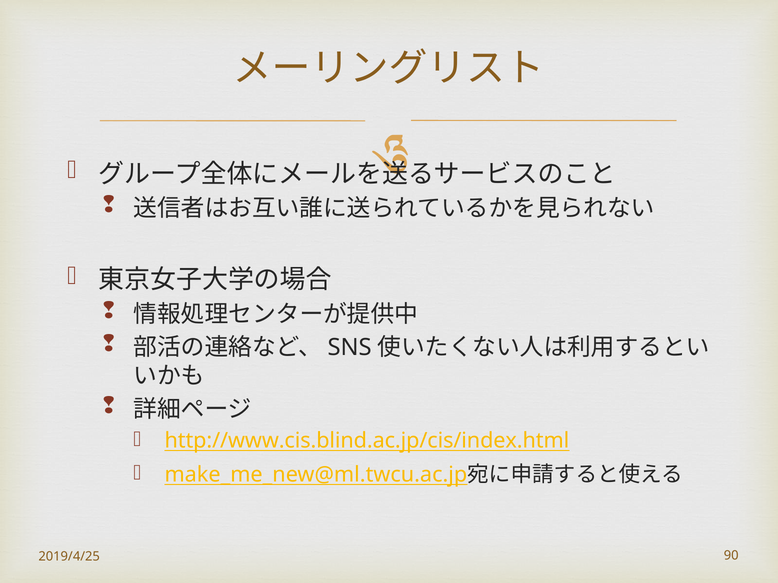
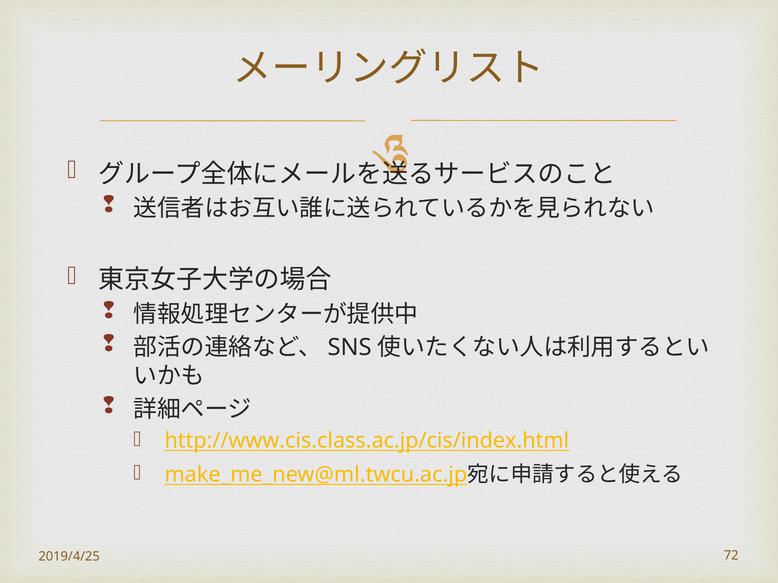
http://www.cis.blind.ac.jp/cis/index.html: http://www.cis.blind.ac.jp/cis/index.html -> http://www.cis.class.ac.jp/cis/index.html
90: 90 -> 72
